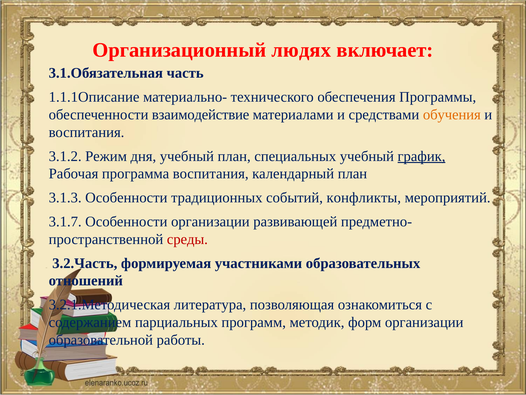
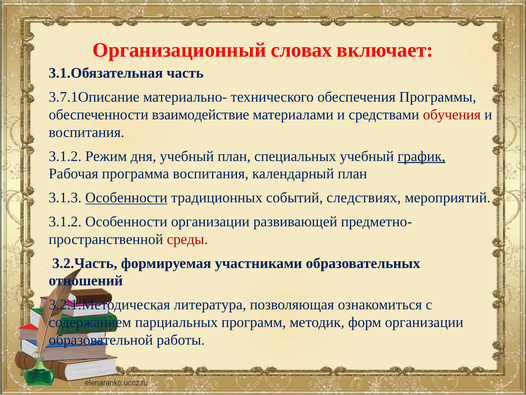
людях: людях -> словах
1.1.1Описание: 1.1.1Описание -> 3.7.1Описание
обучения colour: orange -> red
Особенности at (126, 197) underline: none -> present
конфликты: конфликты -> следствиях
3.1.7 at (65, 221): 3.1.7 -> 3.1.2
